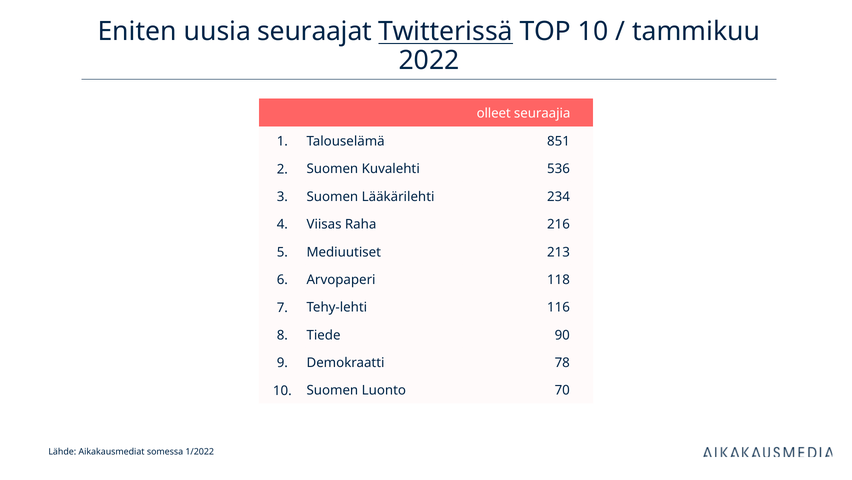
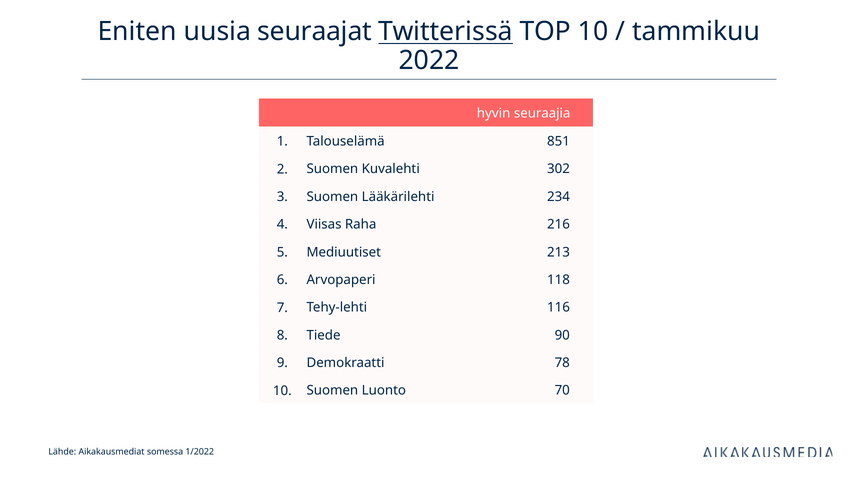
olleet: olleet -> hyvin
536: 536 -> 302
